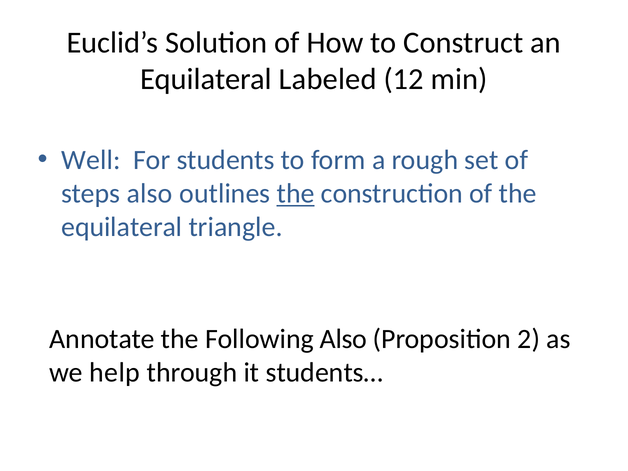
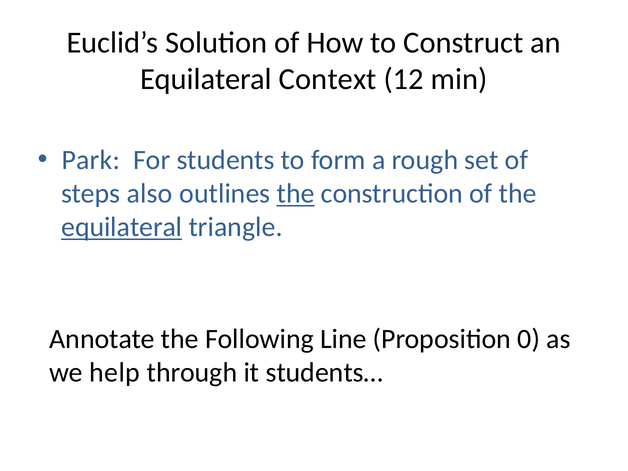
Labeled: Labeled -> Context
Well: Well -> Park
equilateral at (122, 227) underline: none -> present
Following Also: Also -> Line
2: 2 -> 0
